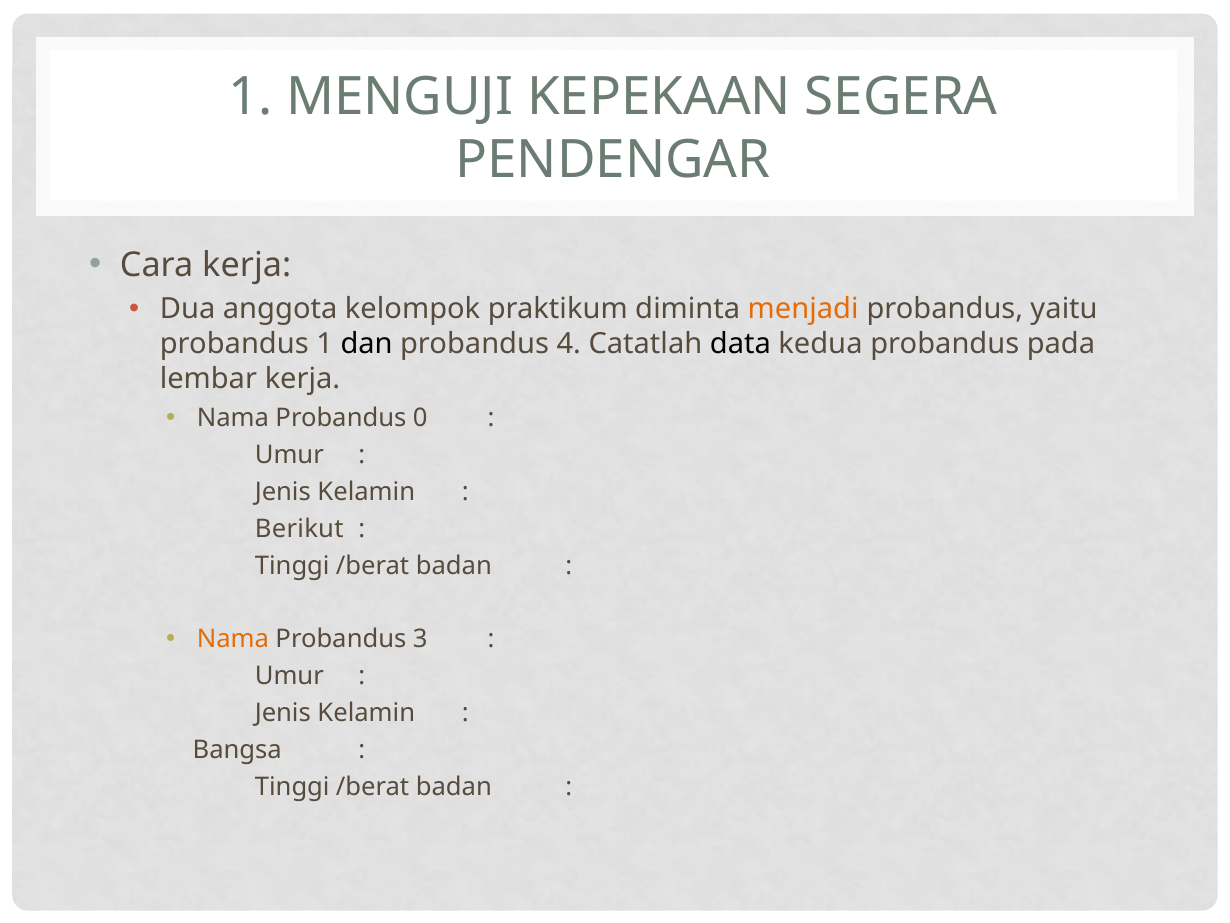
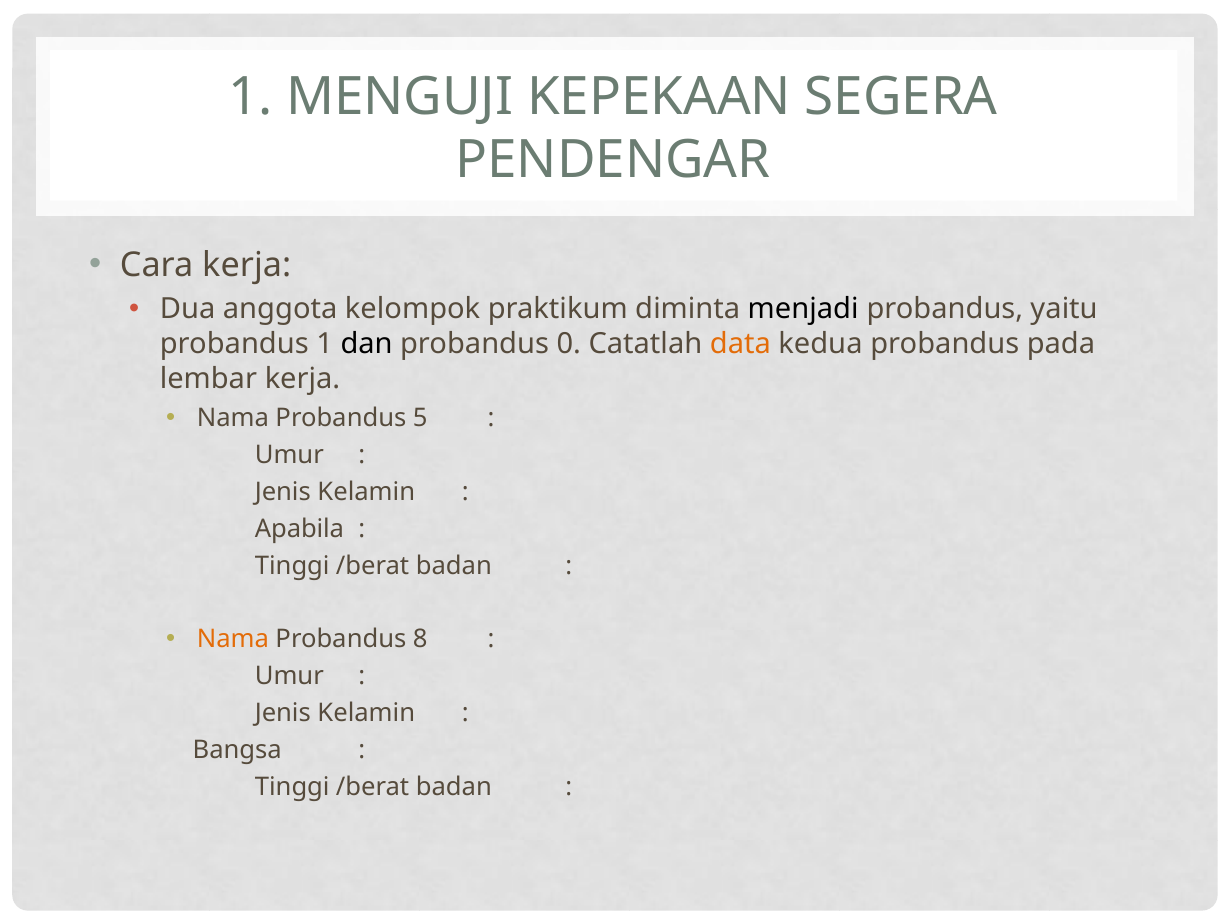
menjadi colour: orange -> black
4: 4 -> 0
data colour: black -> orange
0: 0 -> 5
Berikut: Berikut -> Apabila
3: 3 -> 8
